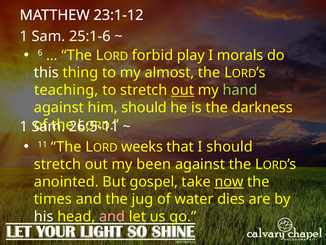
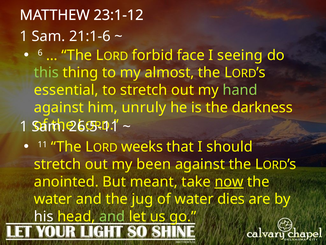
25:1-6: 25:1-6 -> 21:1-6
play: play -> face
morals: morals -> seeing
this colour: white -> light green
teaching: teaching -> essential
out at (183, 90) underline: present -> none
him should: should -> unruly
gospel: gospel -> meant
times at (53, 199): times -> water
and at (112, 216) colour: pink -> light green
